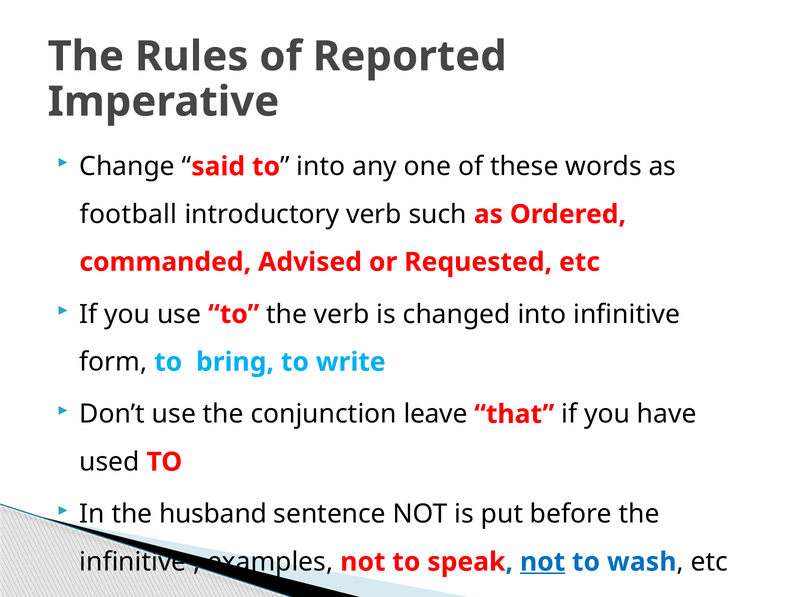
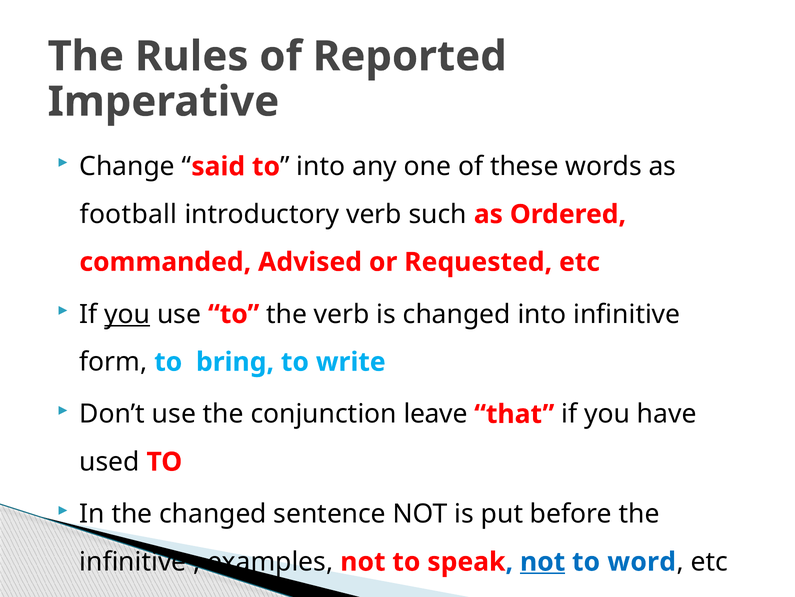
you at (127, 314) underline: none -> present
the husband: husband -> changed
wash: wash -> word
